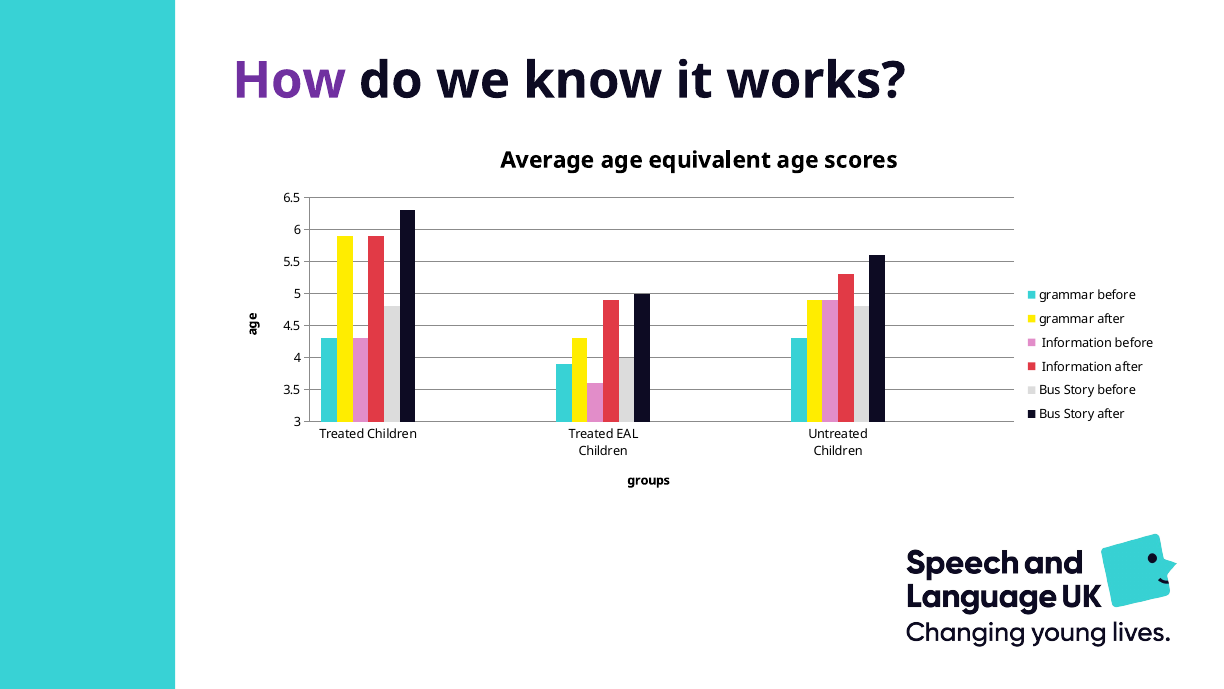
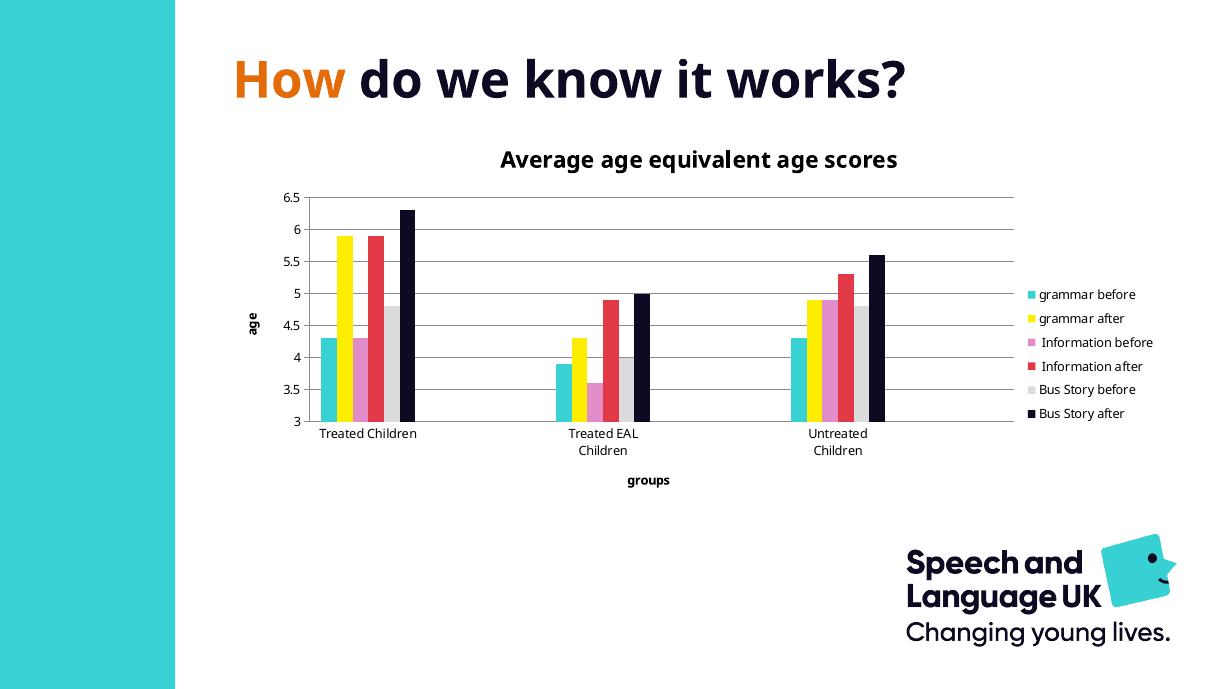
How colour: purple -> orange
